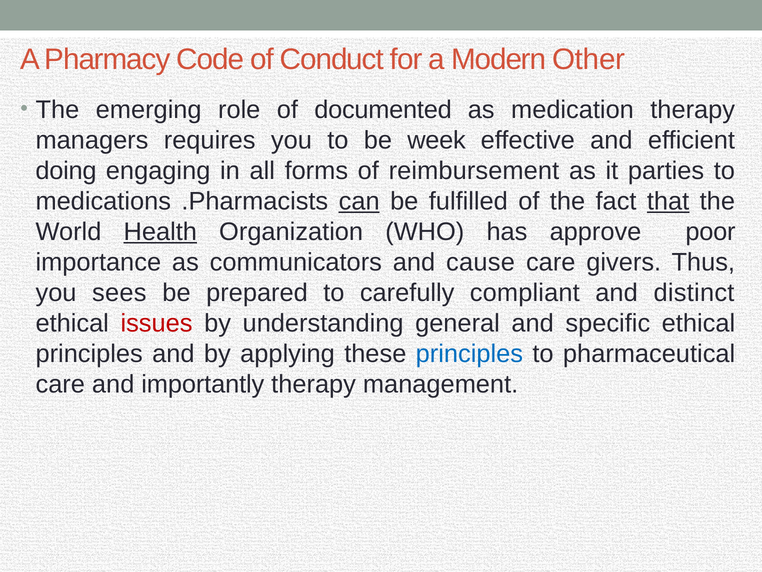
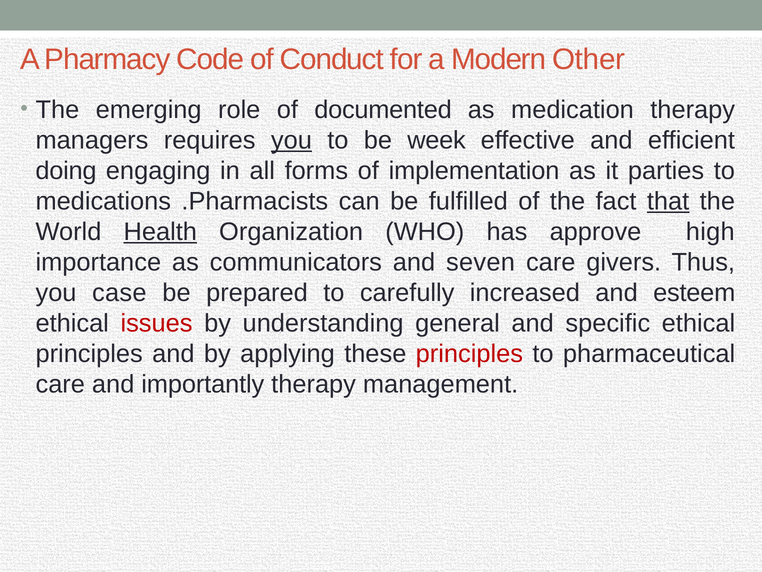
you at (291, 140) underline: none -> present
reimbursement: reimbursement -> implementation
can underline: present -> none
poor: poor -> high
cause: cause -> seven
sees: sees -> case
compliant: compliant -> increased
distinct: distinct -> esteem
principles at (469, 354) colour: blue -> red
